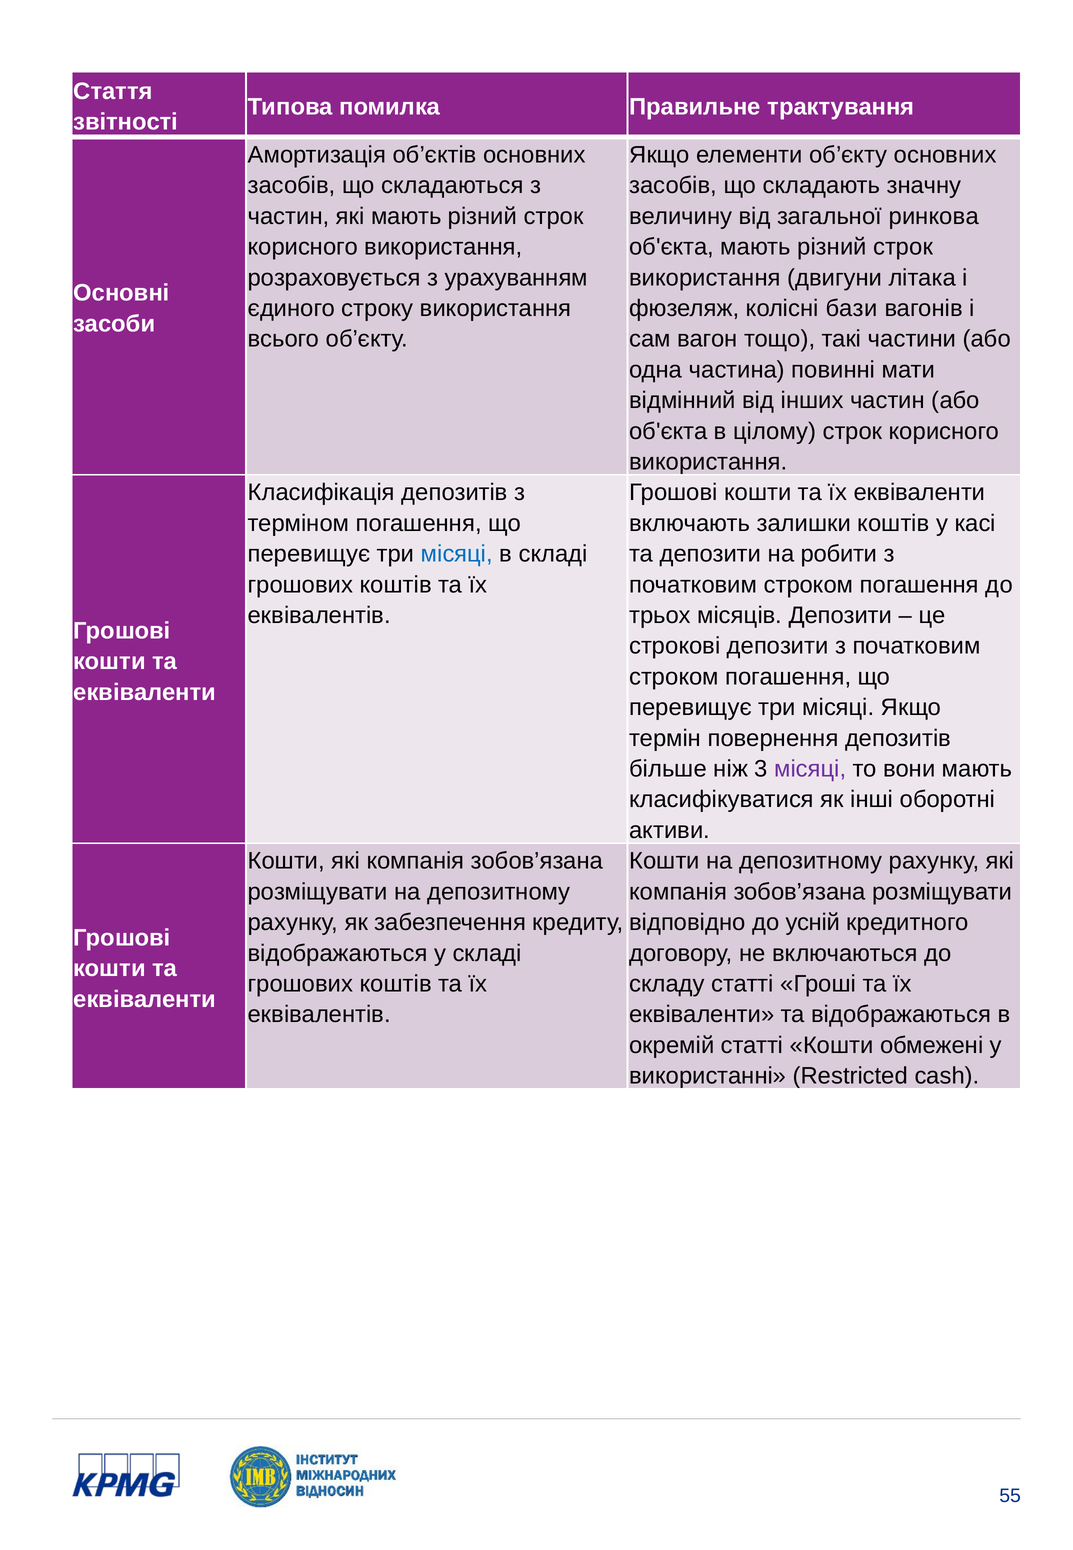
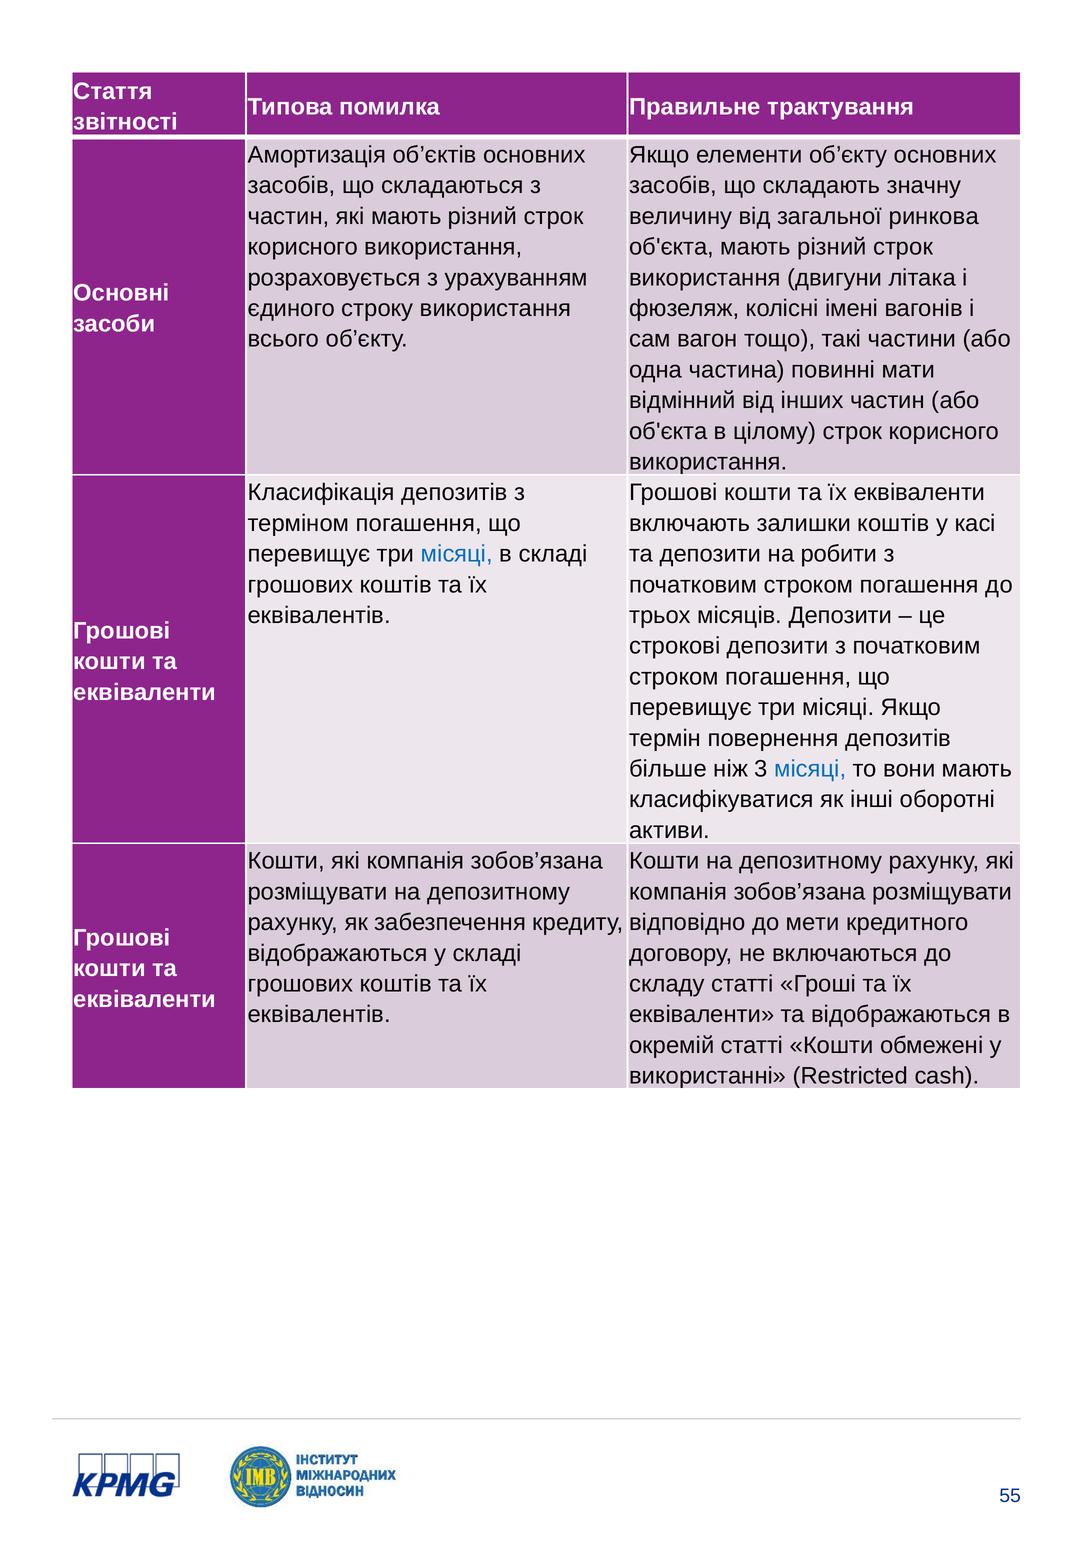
бази: бази -> імені
місяці at (810, 769) colour: purple -> blue
усній: усній -> мети
